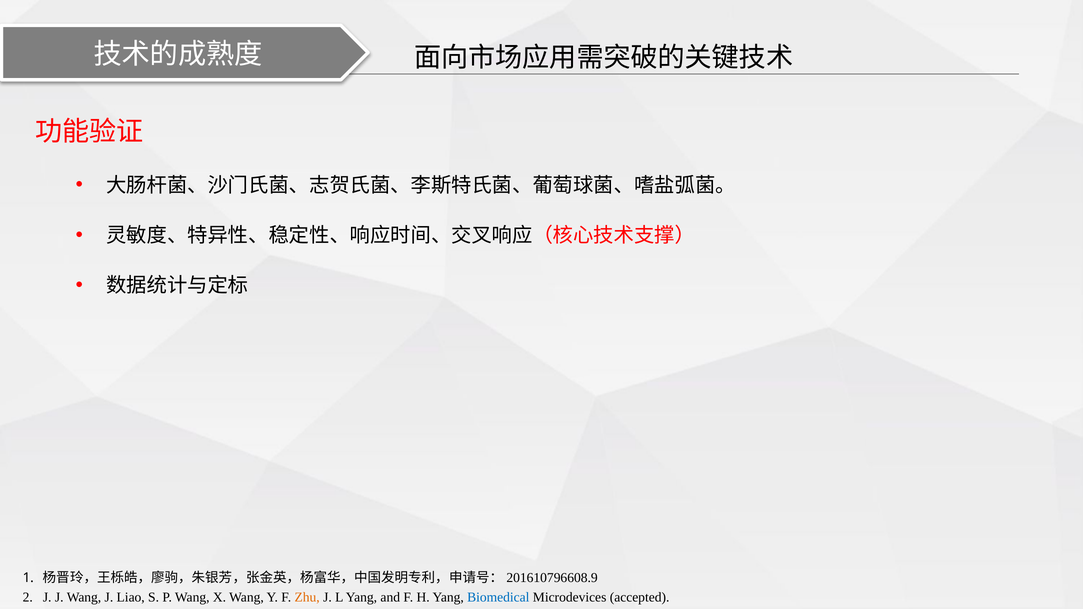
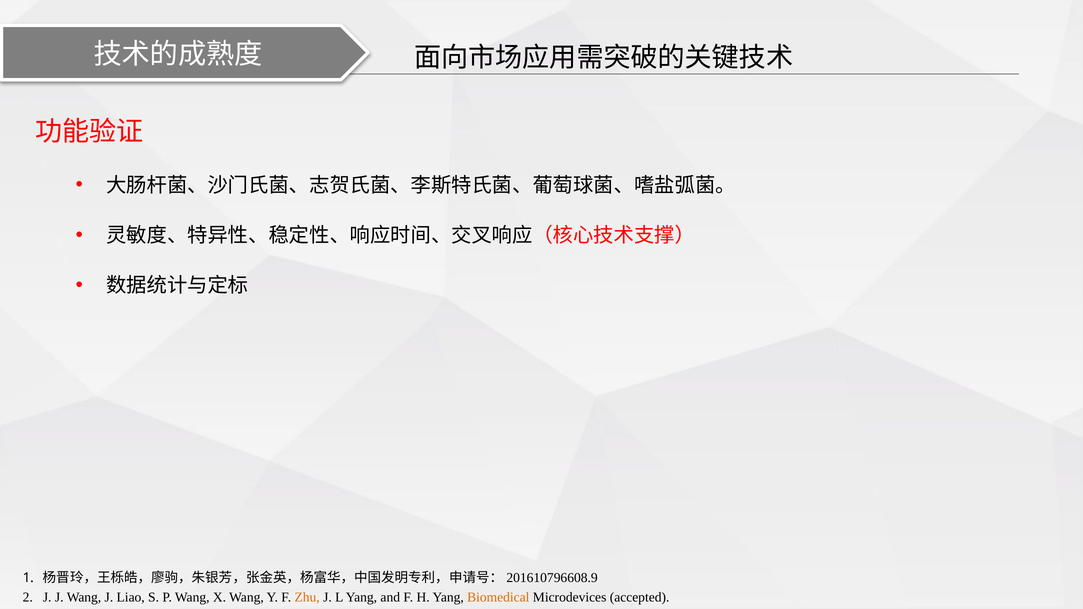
Biomedical colour: blue -> orange
